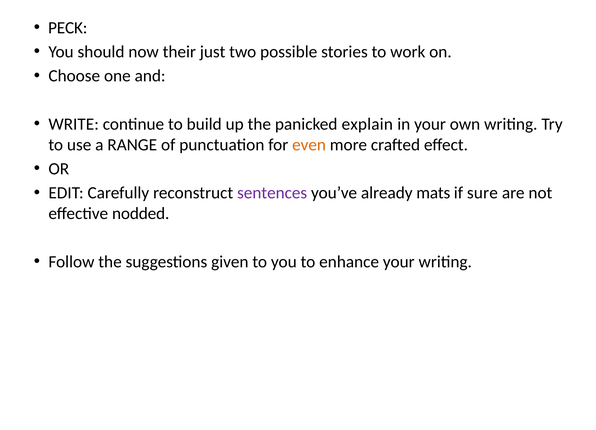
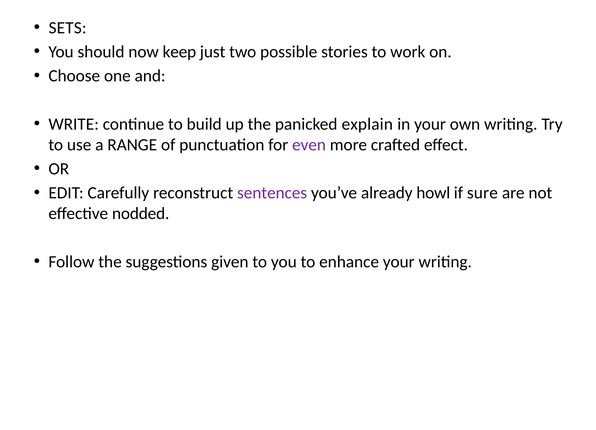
PECK: PECK -> SETS
their: their -> keep
even colour: orange -> purple
mats: mats -> howl
